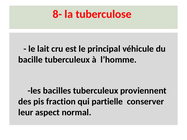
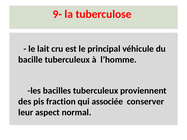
8-: 8- -> 9-
partielle: partielle -> associée
